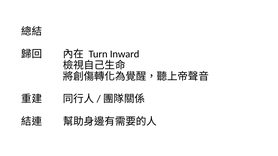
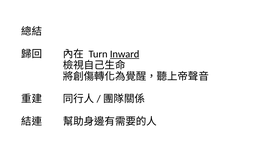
Inward underline: none -> present
